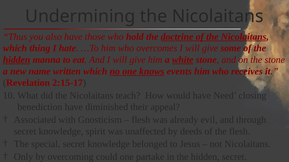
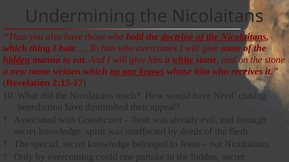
events: events -> whose
